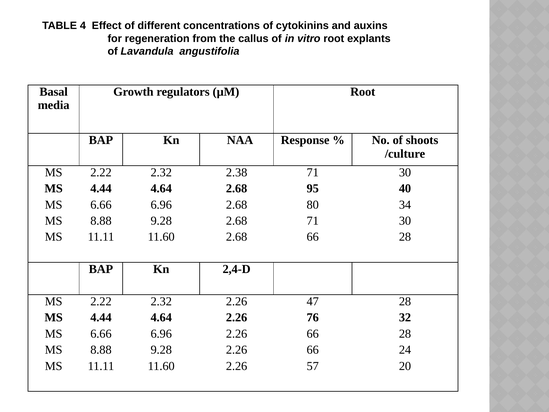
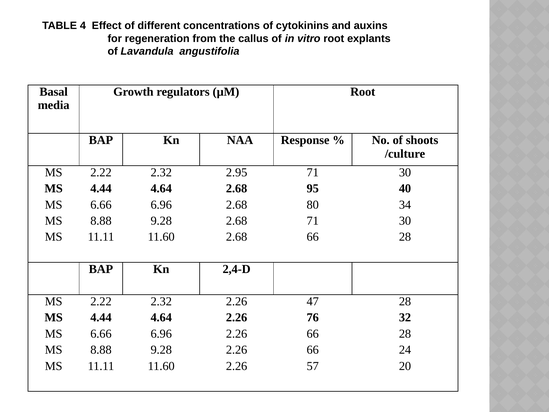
2.38: 2.38 -> 2.95
